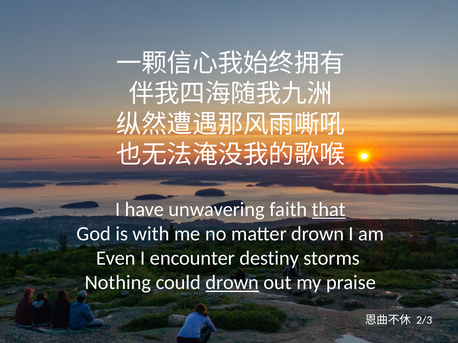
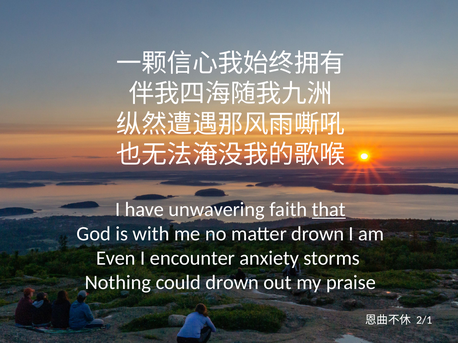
destiny: destiny -> anxiety
drown at (232, 283) underline: present -> none
2/3: 2/3 -> 2/1
